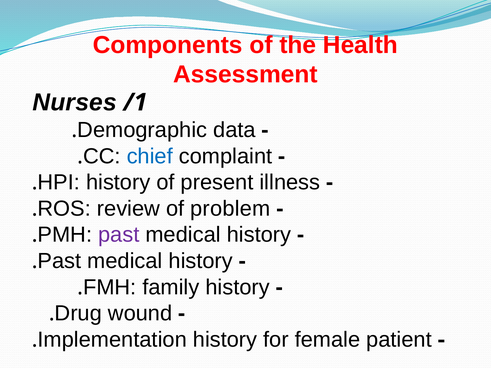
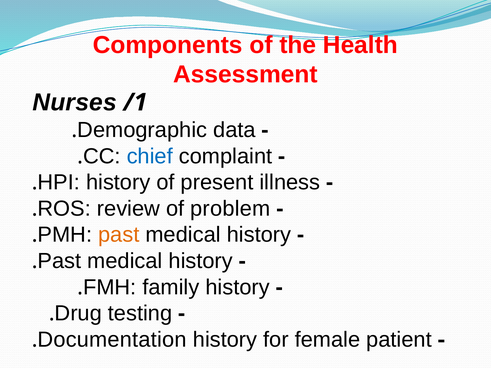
past at (119, 235) colour: purple -> orange
wound: wound -> testing
Implementation: Implementation -> Documentation
